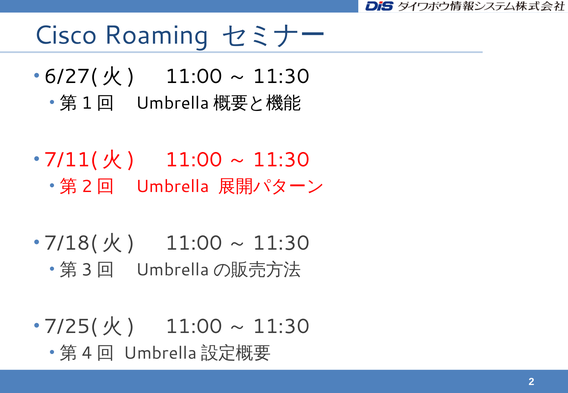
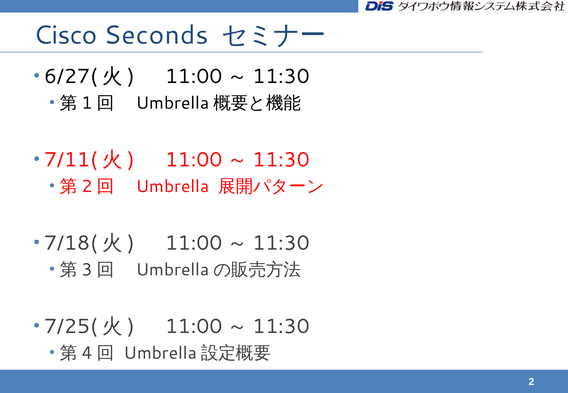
Roaming: Roaming -> Seconds
